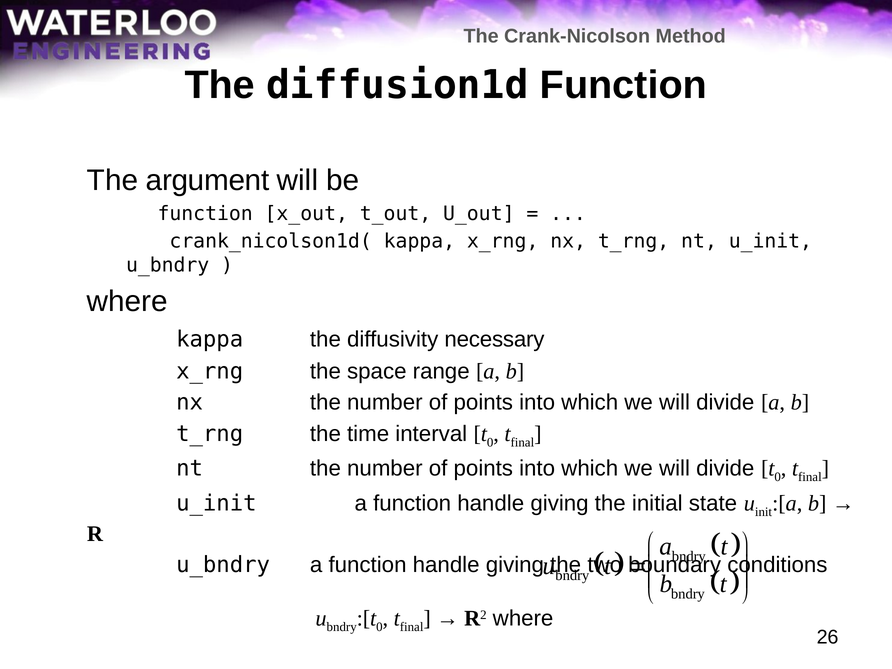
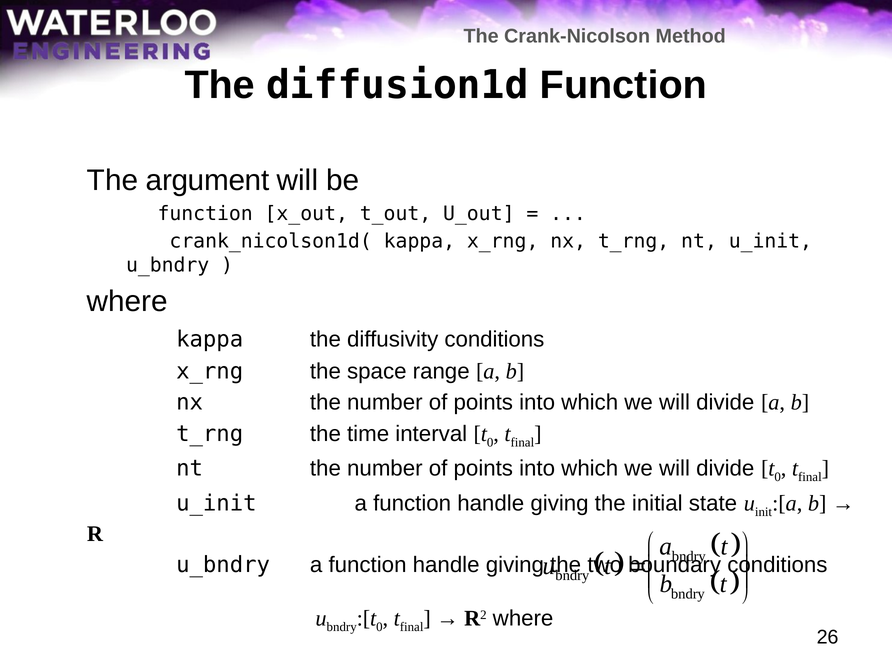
diffusivity necessary: necessary -> conditions
